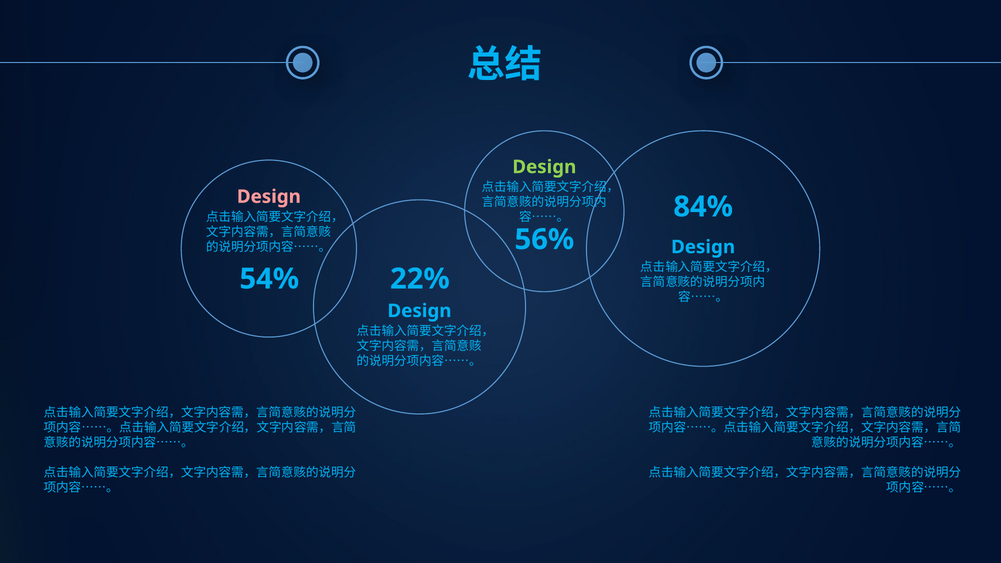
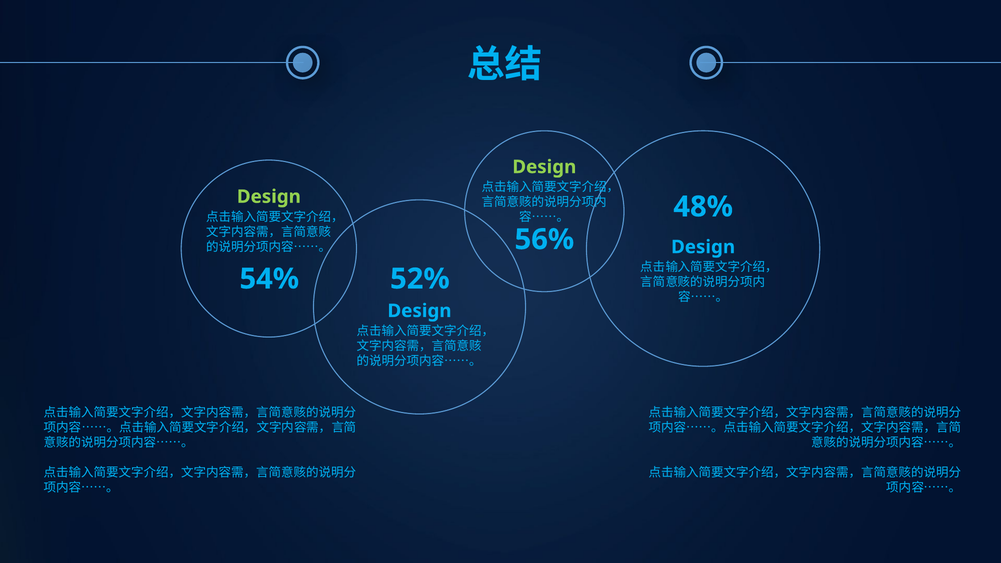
Design at (269, 197) colour: pink -> light green
84%: 84% -> 48%
22%: 22% -> 52%
